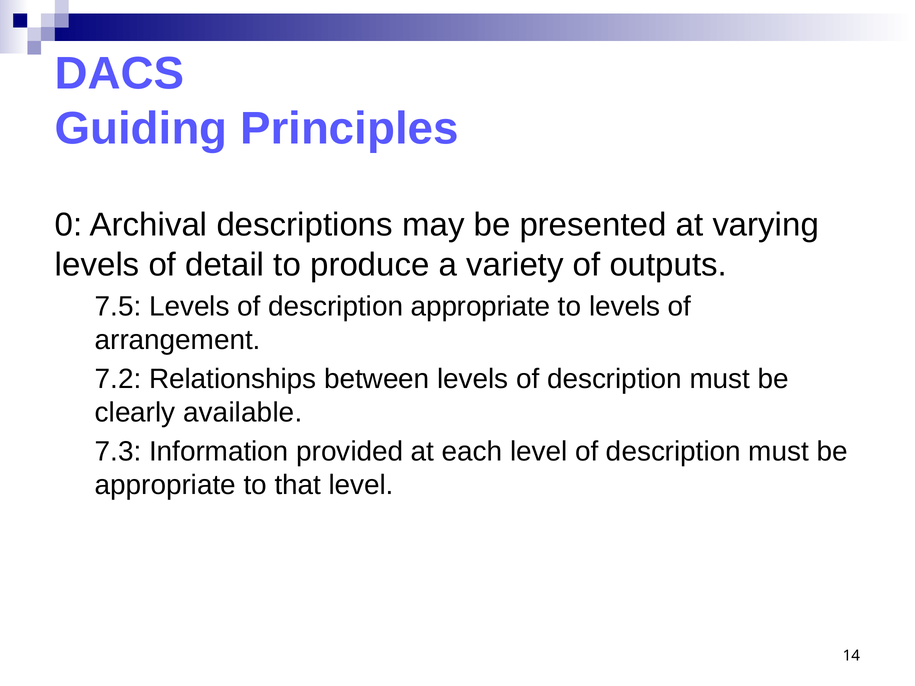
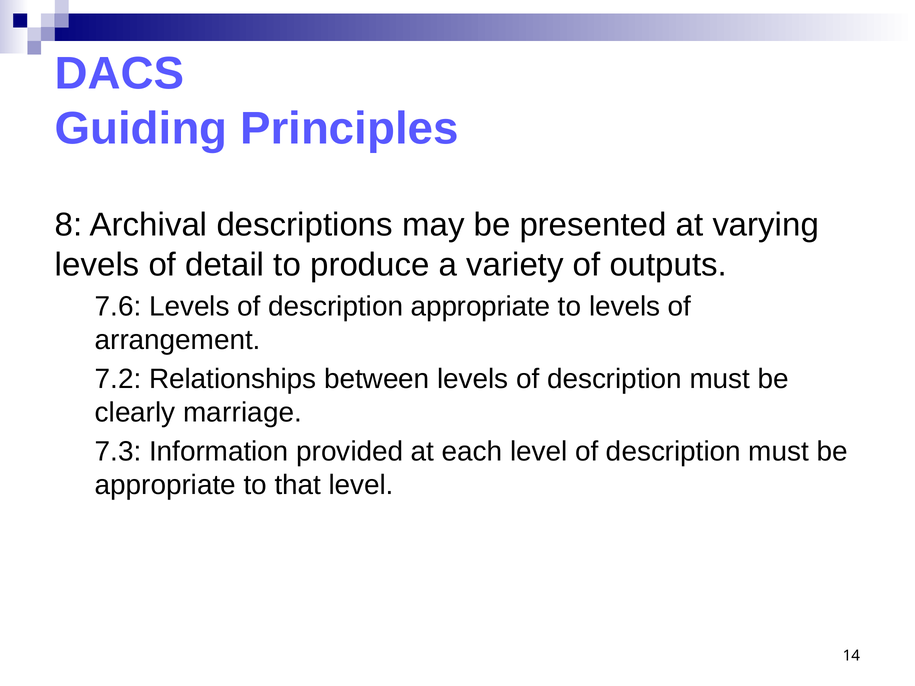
0: 0 -> 8
7.5: 7.5 -> 7.6
available: available -> marriage
